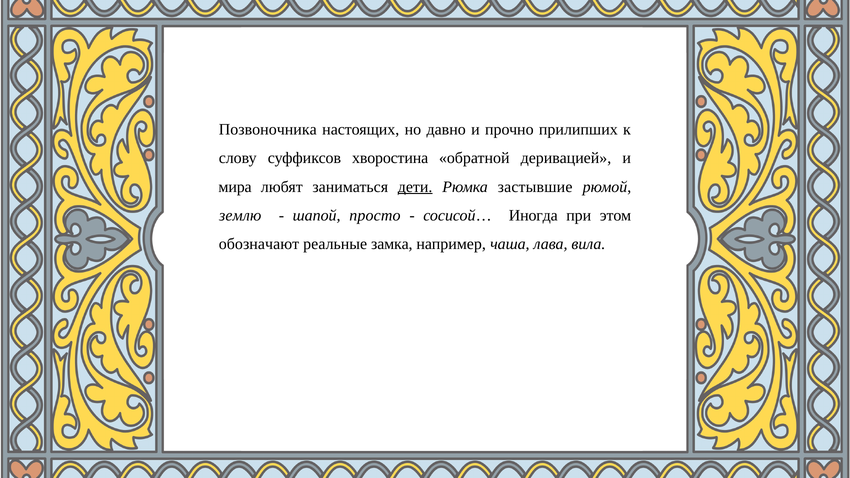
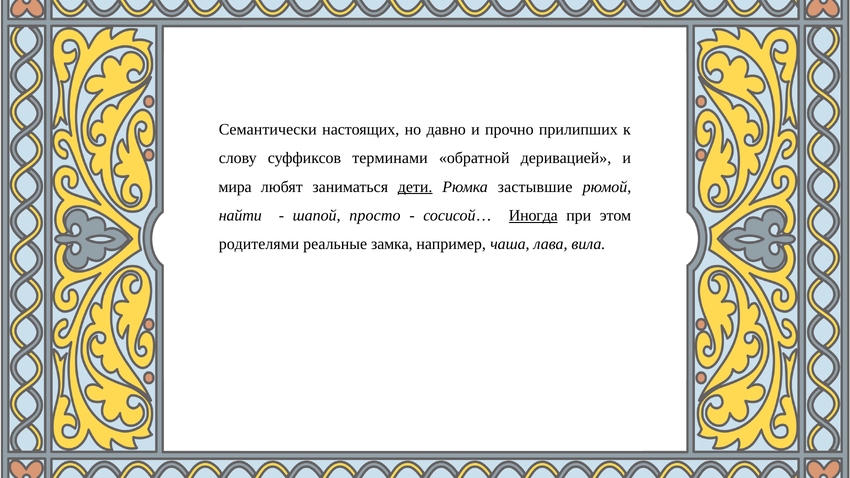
Позвоночника: Позвоночника -> Семантически
хворостина: хворостина -> терминами
землю: землю -> найти
Иногда underline: none -> present
обозначают: обозначают -> родителями
